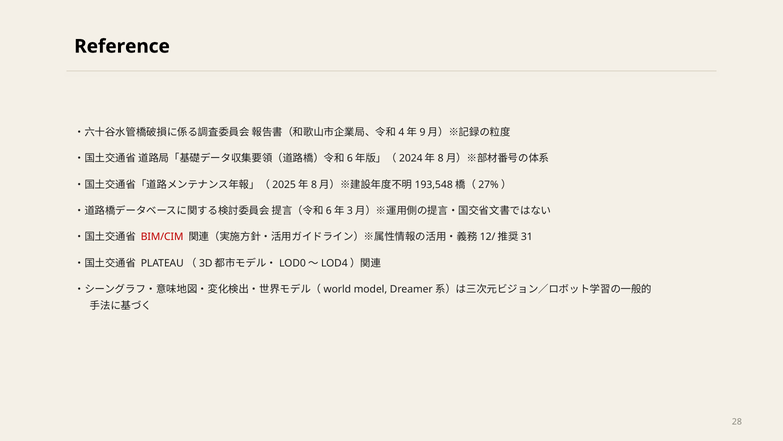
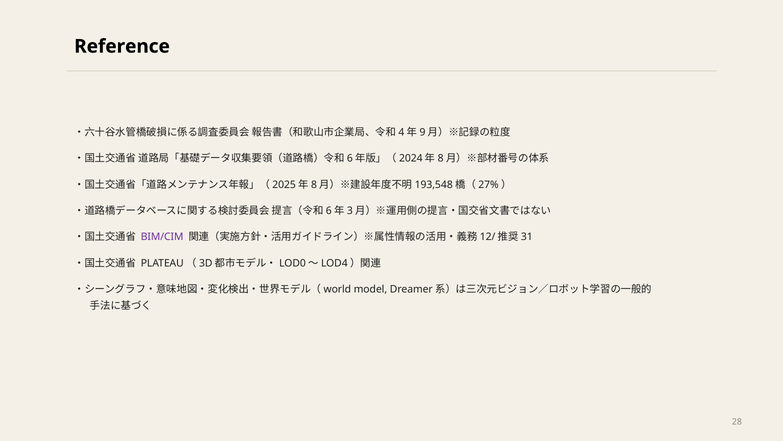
BIM/CIM colour: red -> purple
